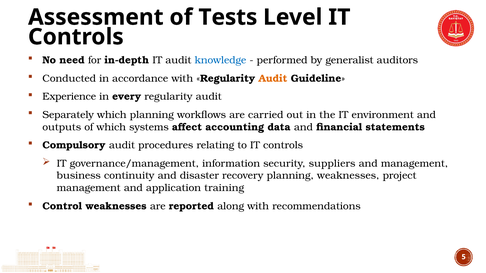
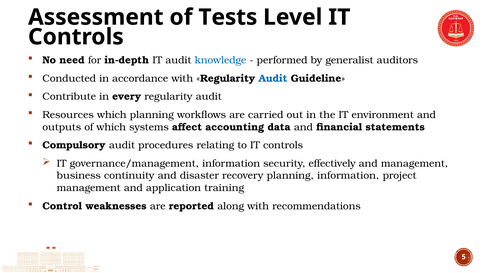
Audit at (273, 79) colour: orange -> blue
Experience: Experience -> Contribute
Separately: Separately -> Resources
suppliers: suppliers -> effectively
planning weaknesses: weaknesses -> information
